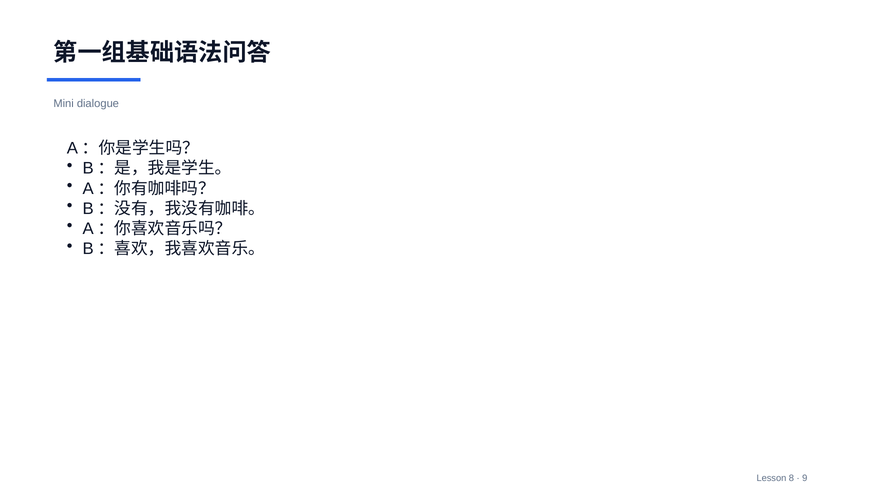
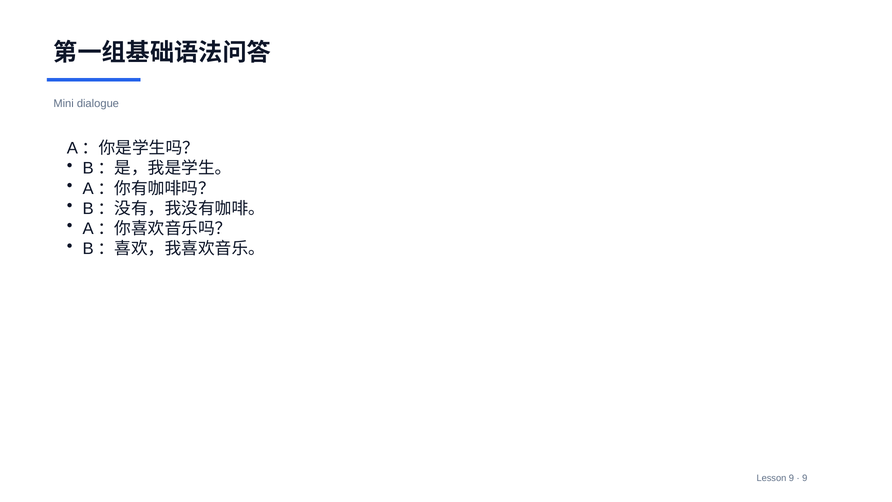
Lesson 8: 8 -> 9
